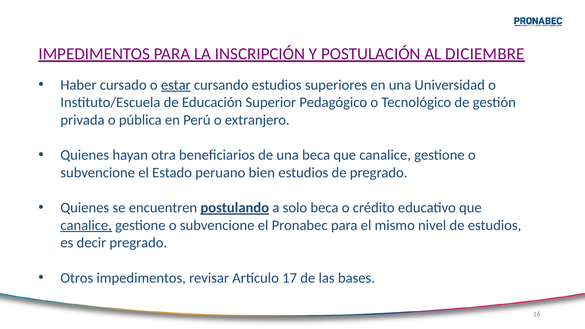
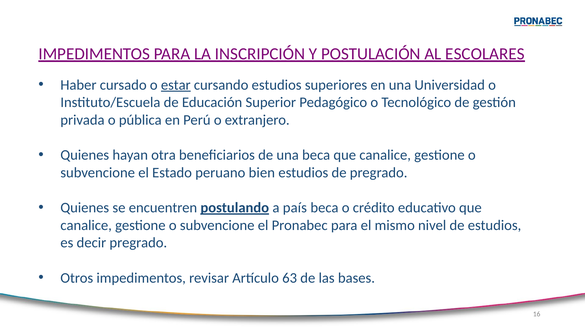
DICIEMBRE: DICIEMBRE -> ESCOLARES
solo: solo -> país
canalice at (86, 225) underline: present -> none
17: 17 -> 63
